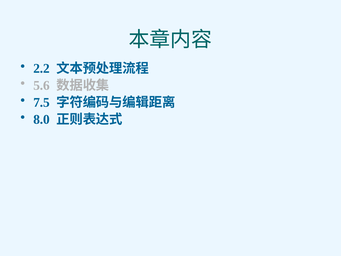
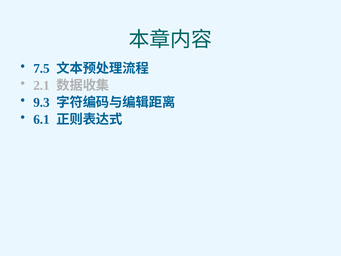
2.2: 2.2 -> 7.5
5.6: 5.6 -> 2.1
7.5: 7.5 -> 9.3
8.0: 8.0 -> 6.1
